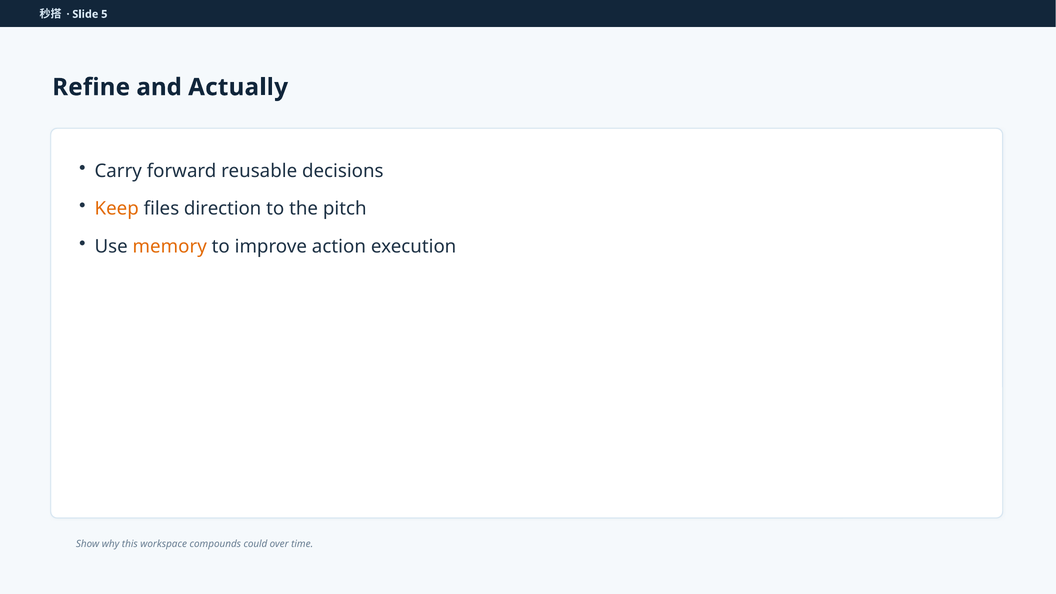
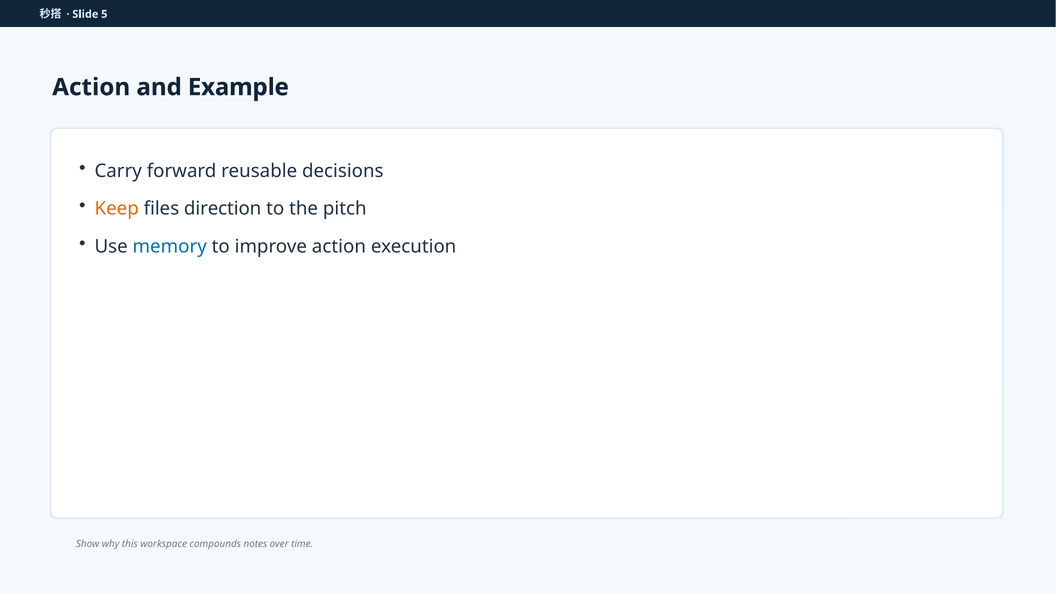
Refine at (91, 87): Refine -> Action
Actually: Actually -> Example
memory colour: orange -> blue
could: could -> notes
